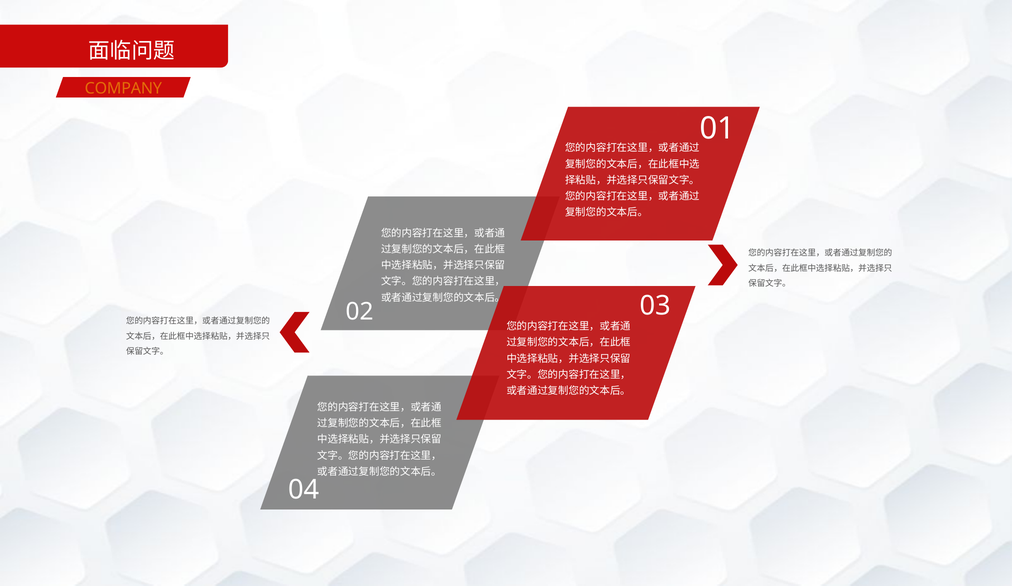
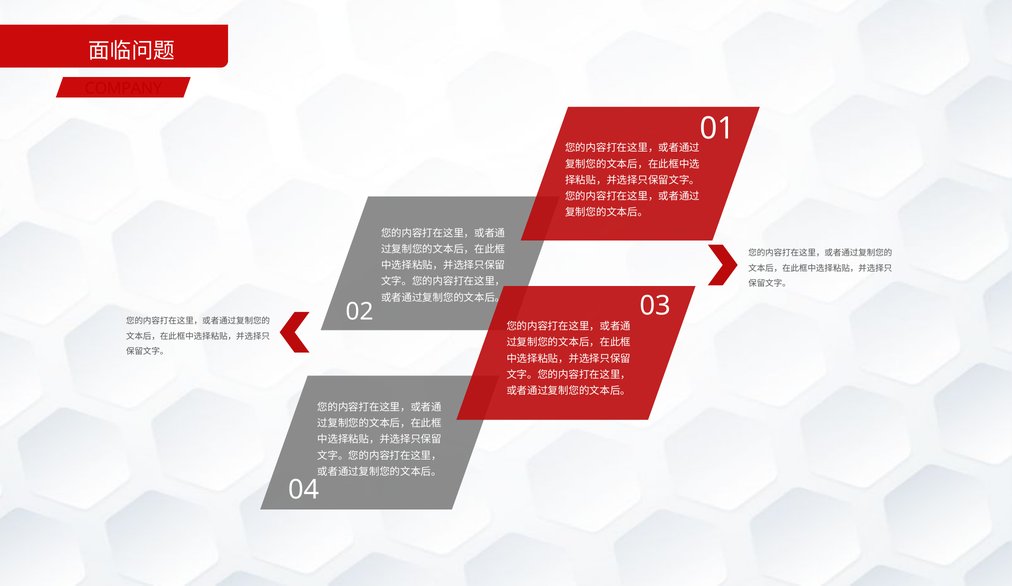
COMPANY colour: orange -> red
